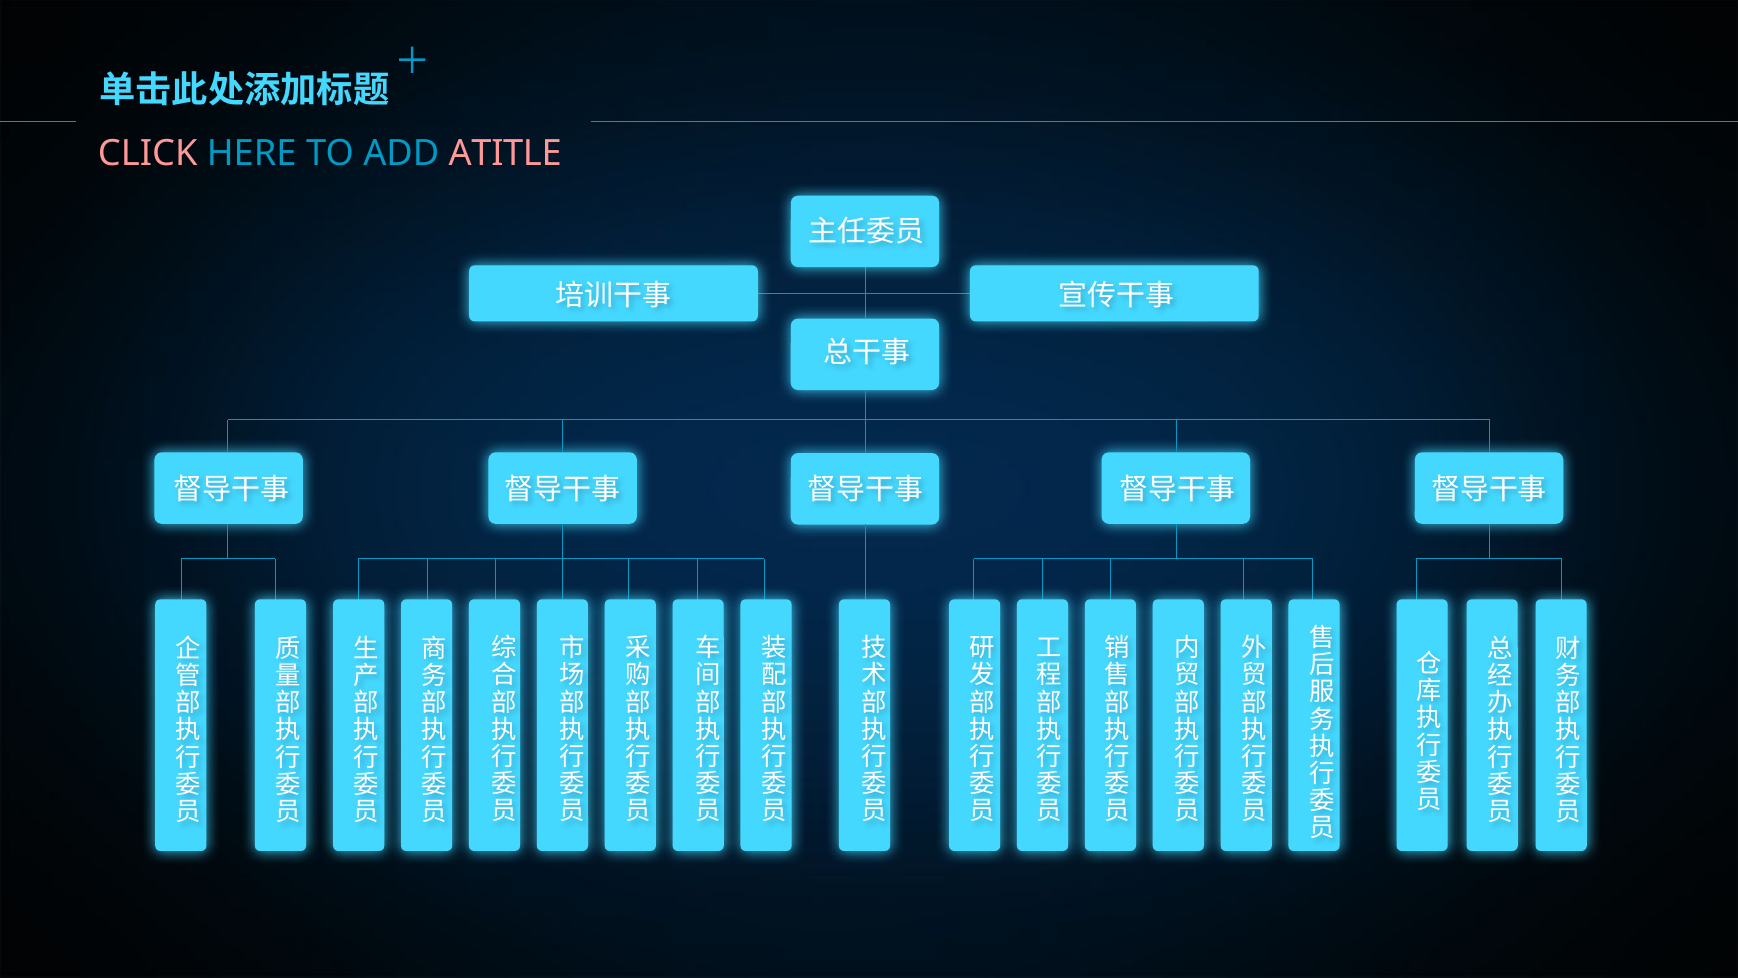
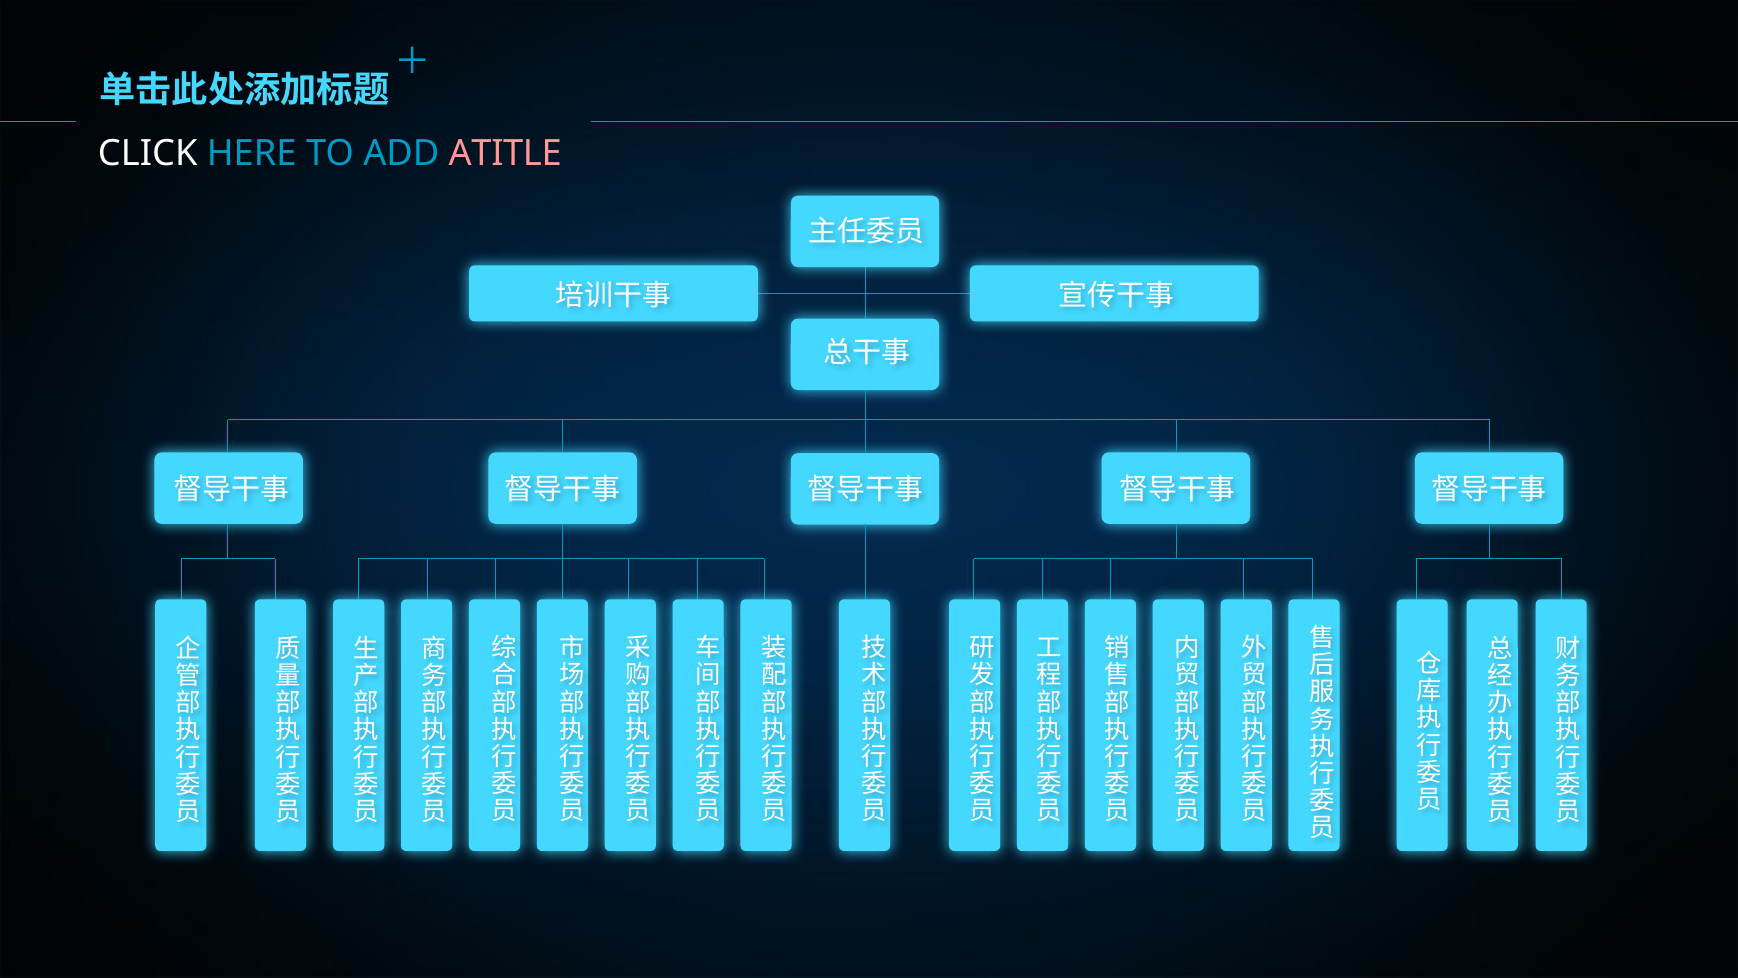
CLICK colour: pink -> white
